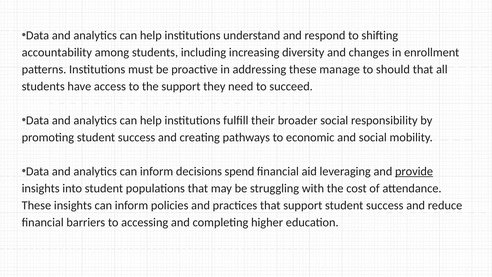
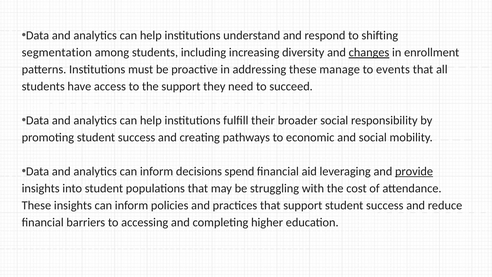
accountability: accountability -> segmentation
changes underline: none -> present
should: should -> events
